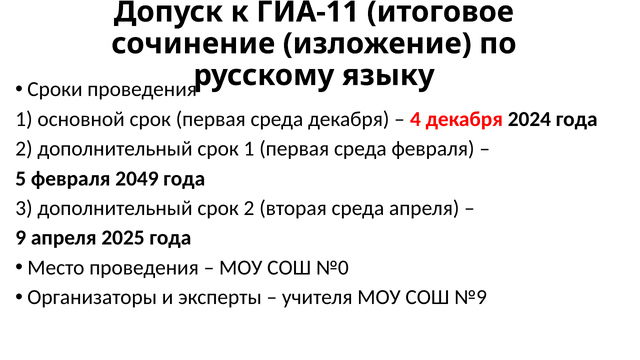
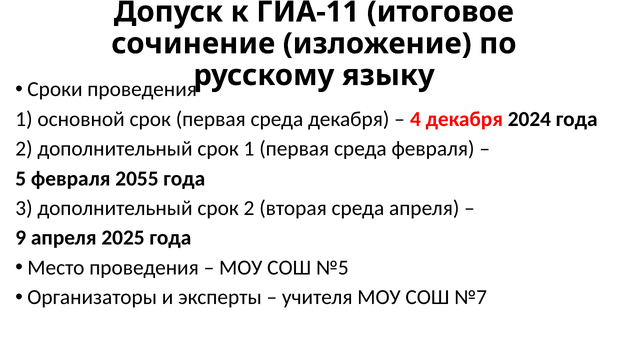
2049: 2049 -> 2055
№0: №0 -> №5
№9: №9 -> №7
